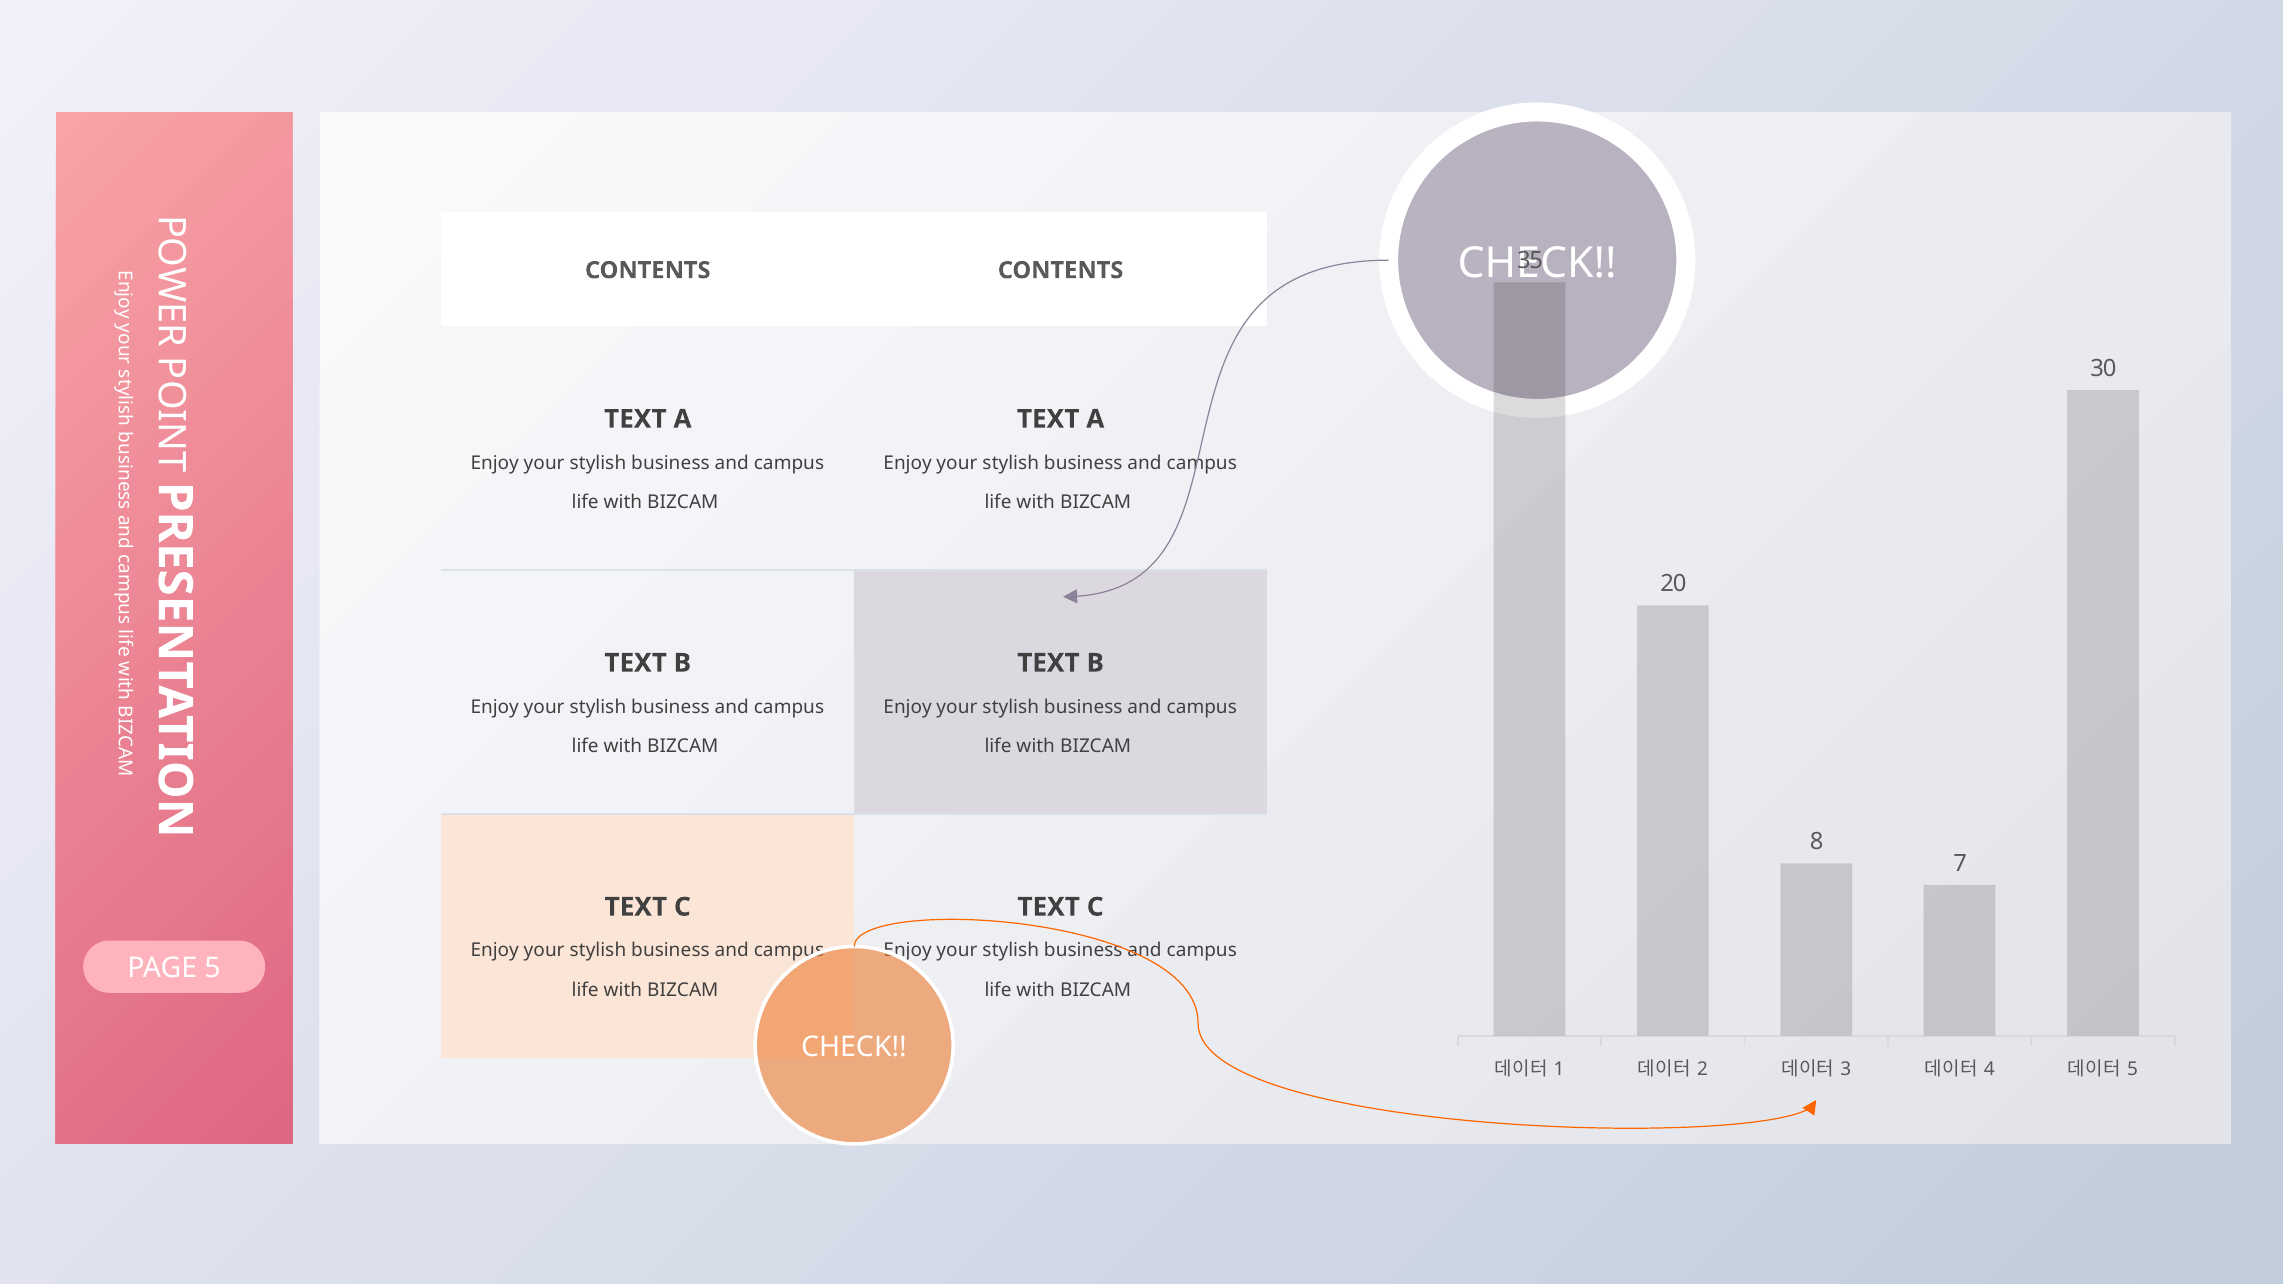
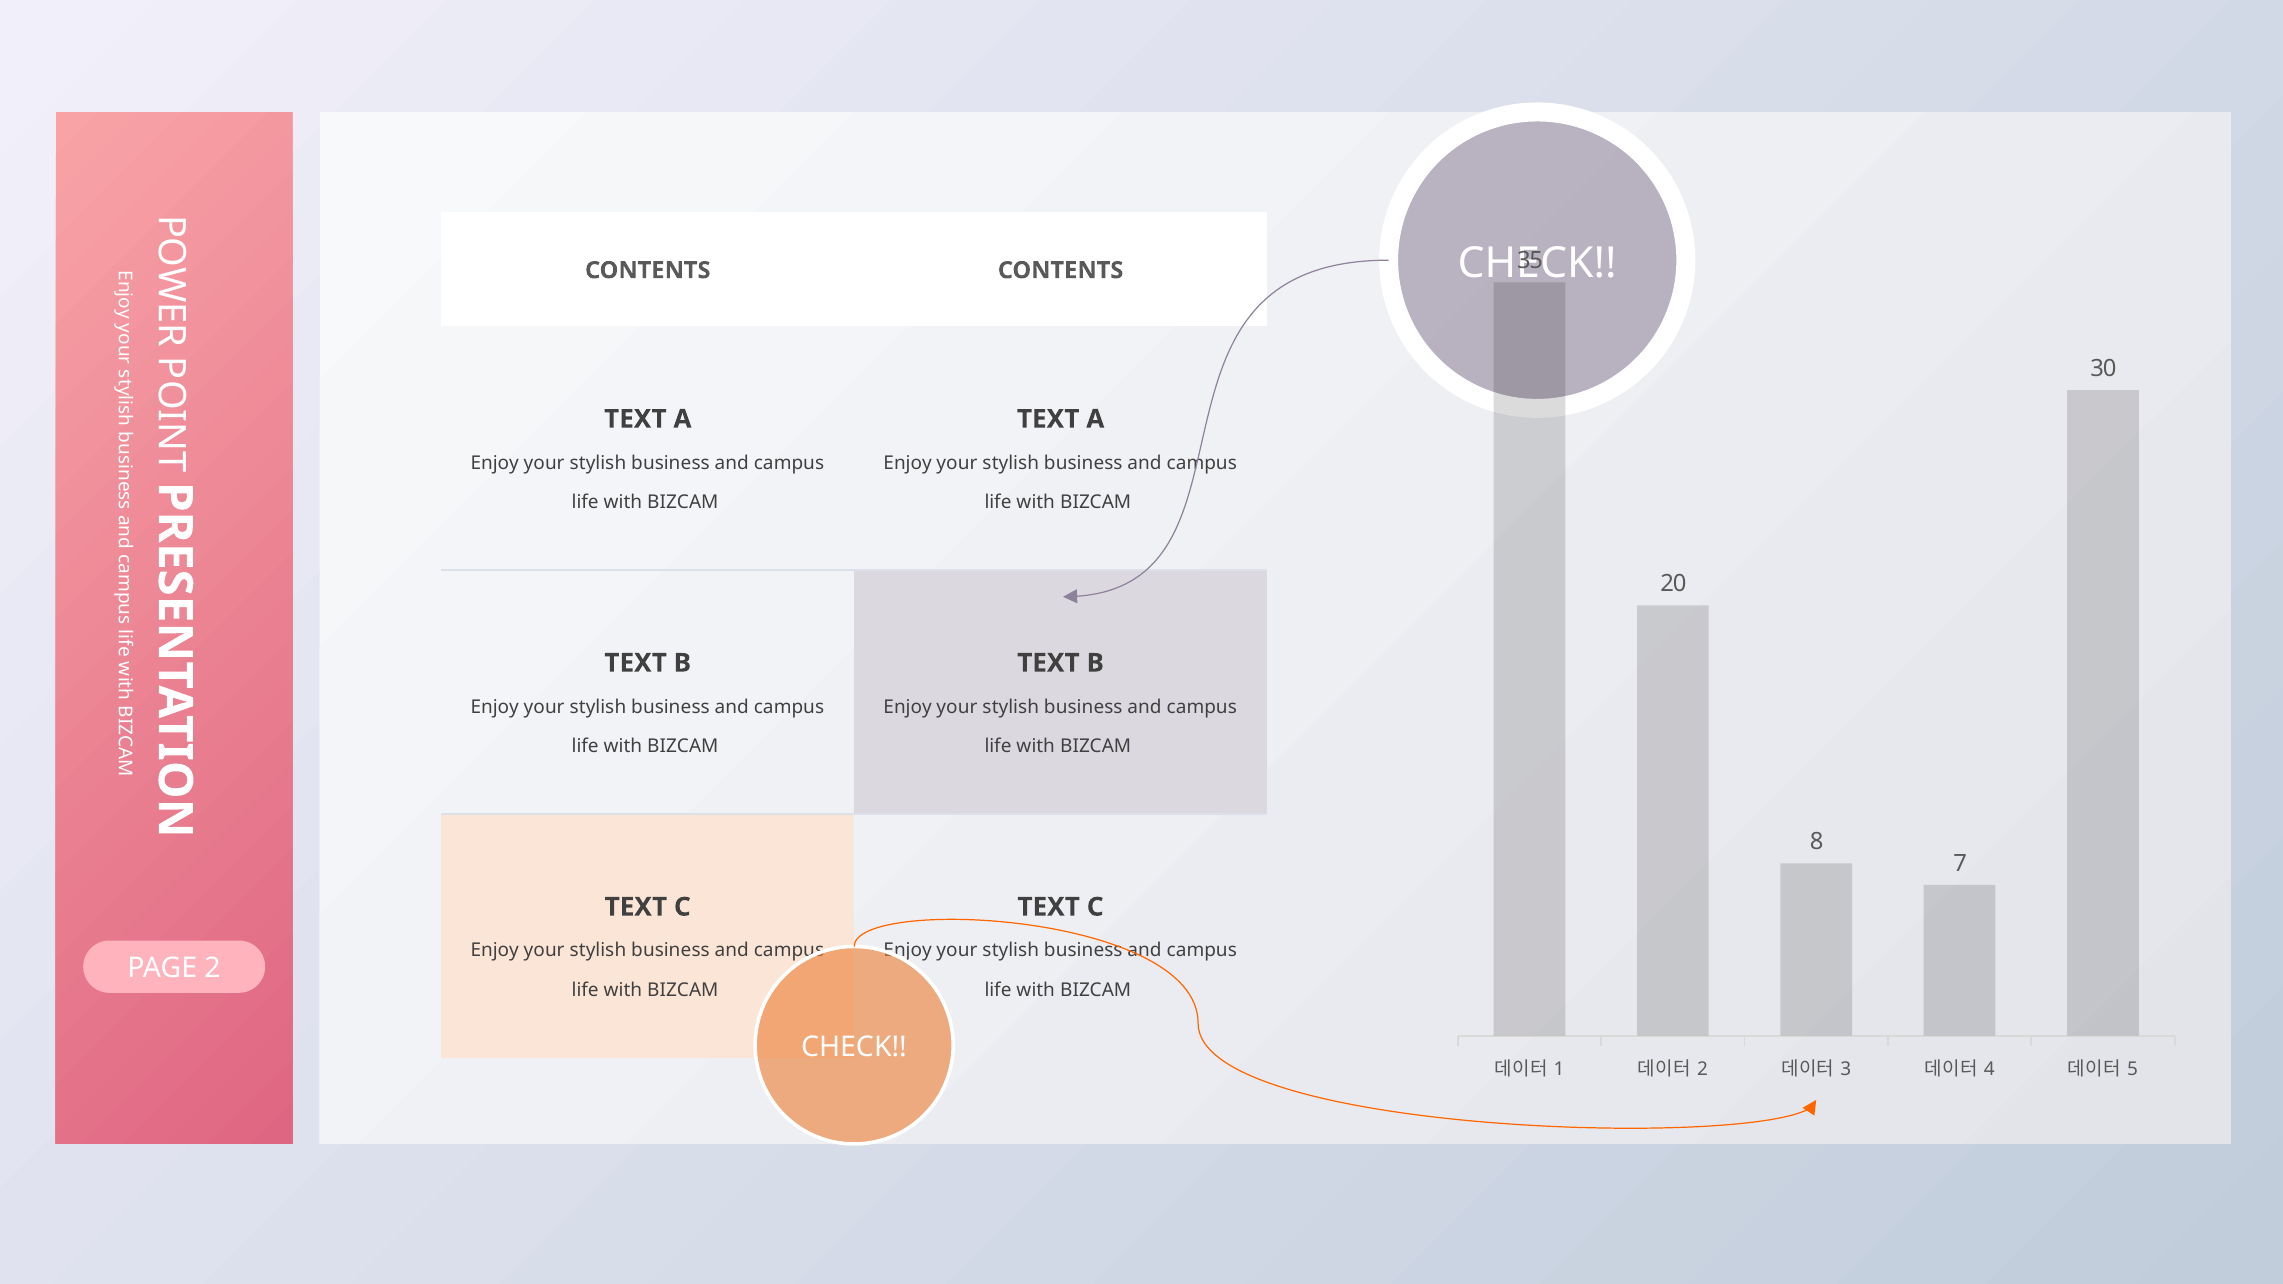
PAGE 5: 5 -> 2
